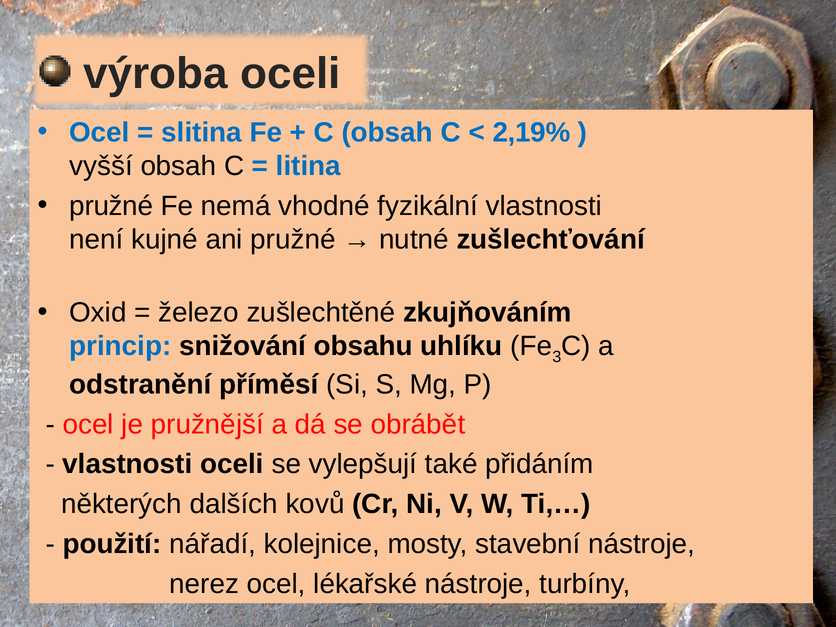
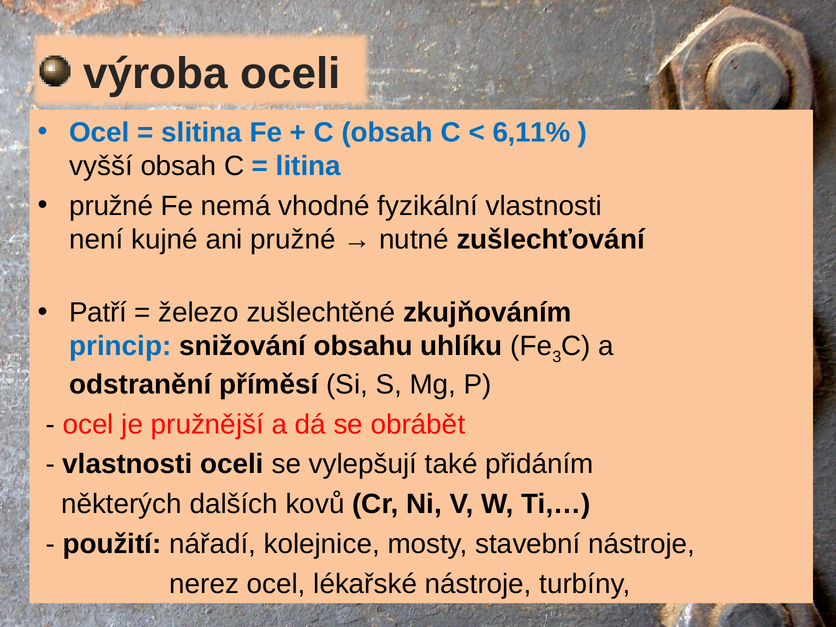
2,19%: 2,19% -> 6,11%
Oxid: Oxid -> Patří
